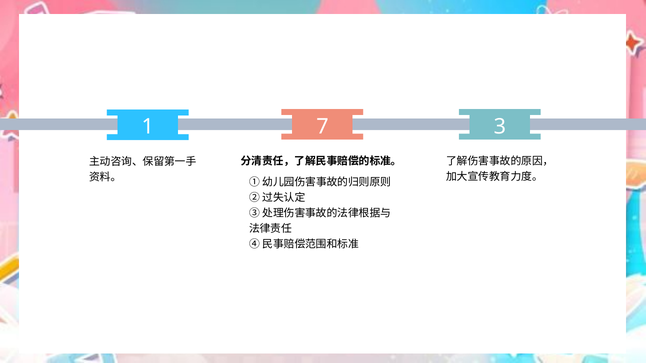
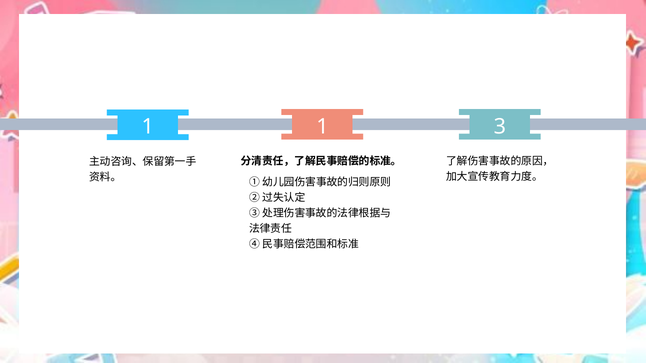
1 7: 7 -> 1
